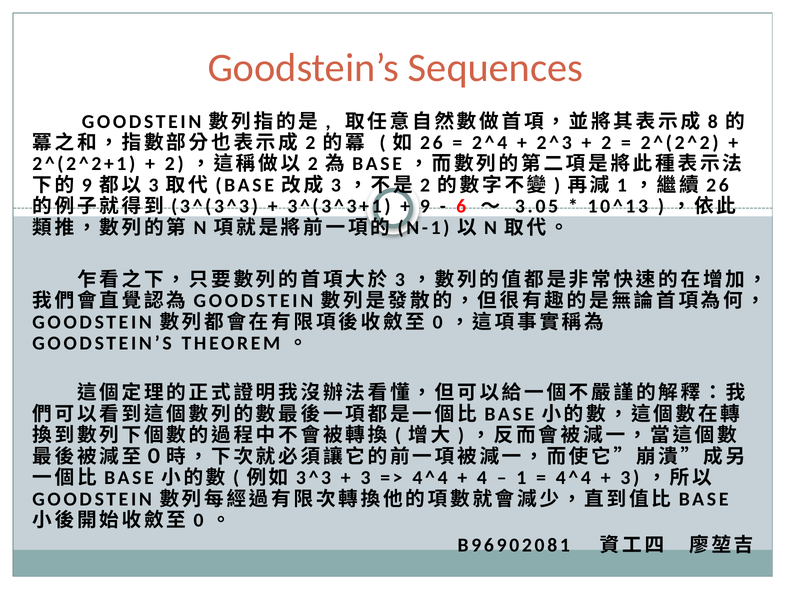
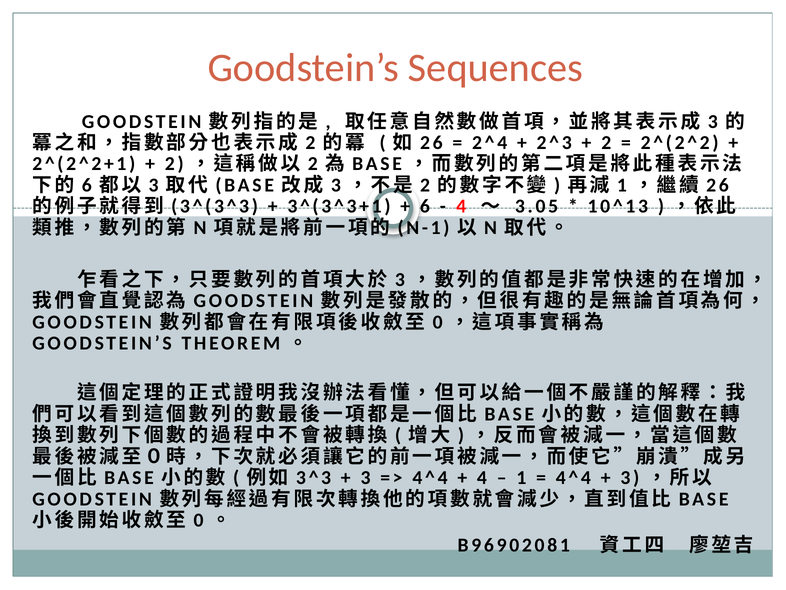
8 at (713, 121): 8 -> 3
9 at (87, 185): 9 -> 6
9 at (425, 206): 9 -> 6
6 at (461, 206): 6 -> 4
